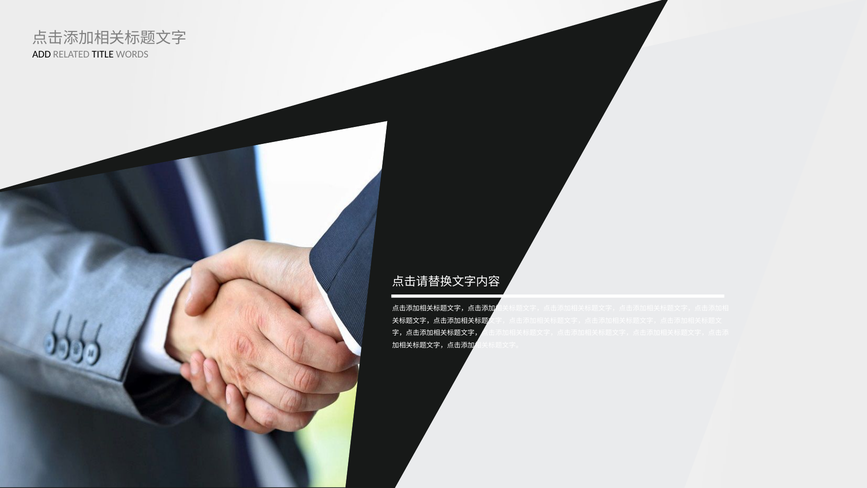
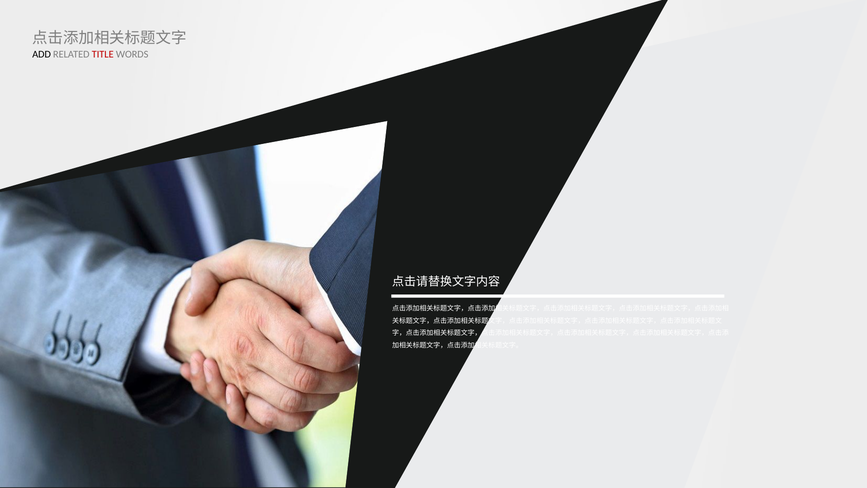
TITLE colour: black -> red
